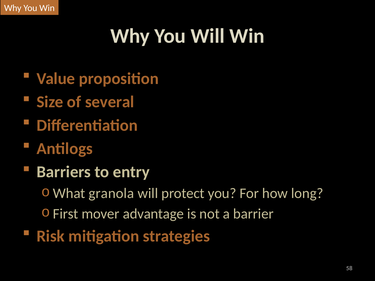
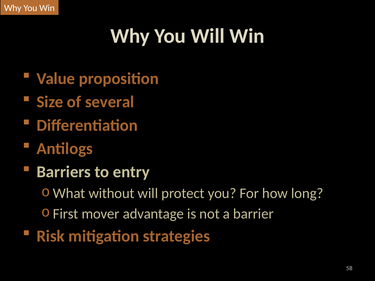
granola: granola -> without
